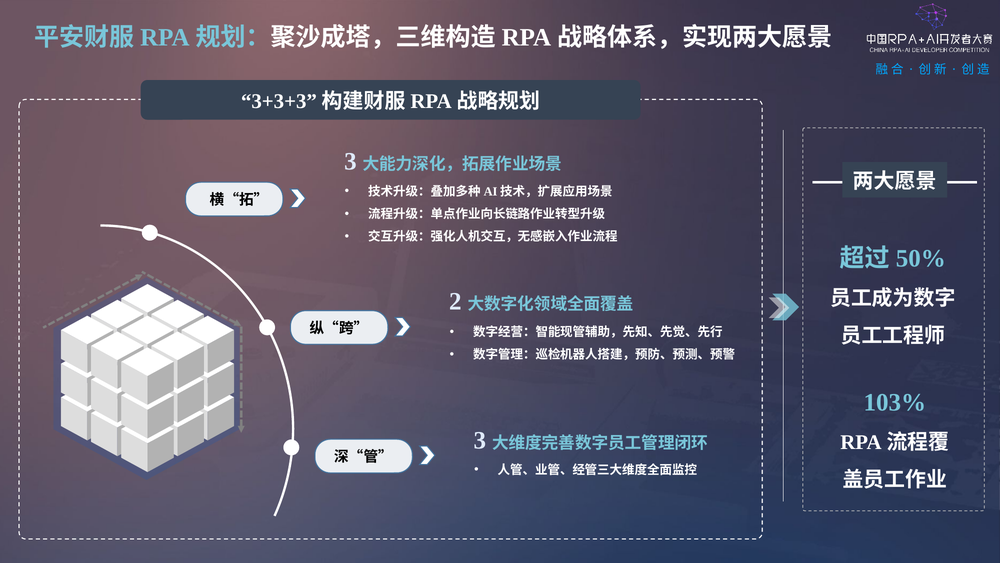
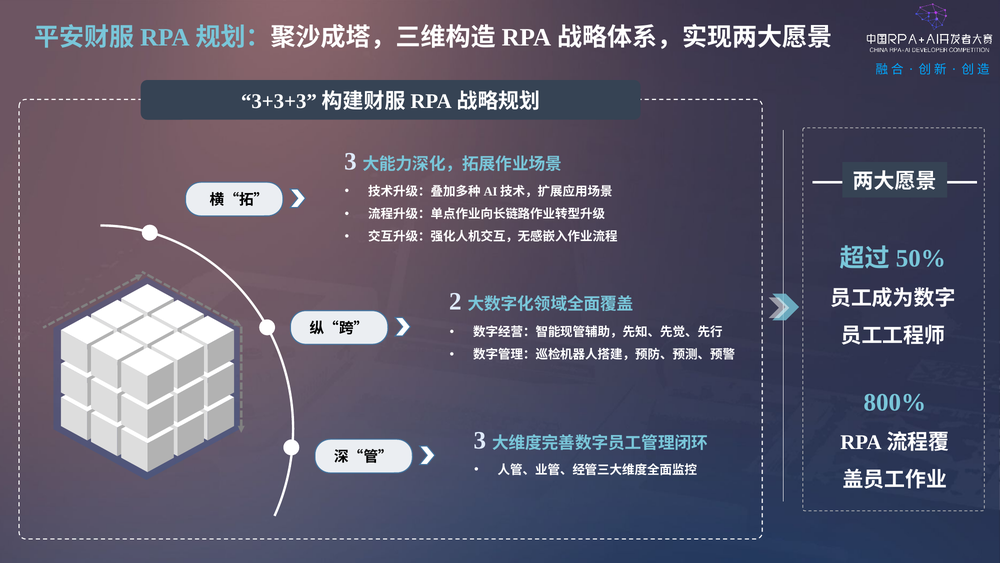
103%: 103% -> 800%
